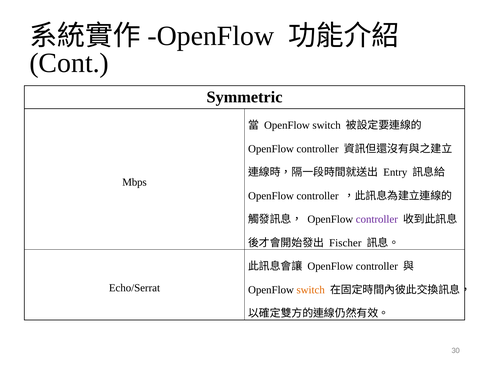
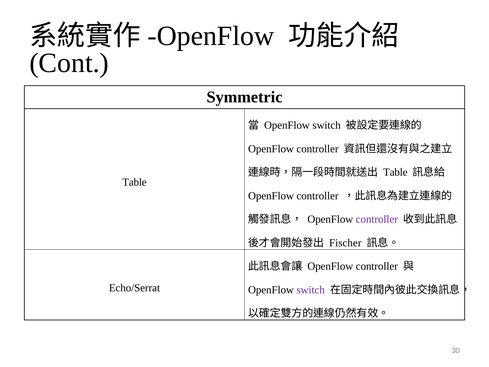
Entry at (395, 172): Entry -> Table
Mbps at (135, 182): Mbps -> Table
switch at (311, 290) colour: orange -> purple
